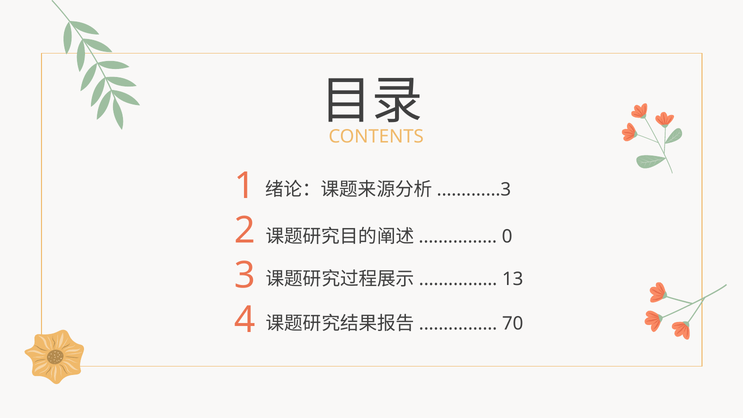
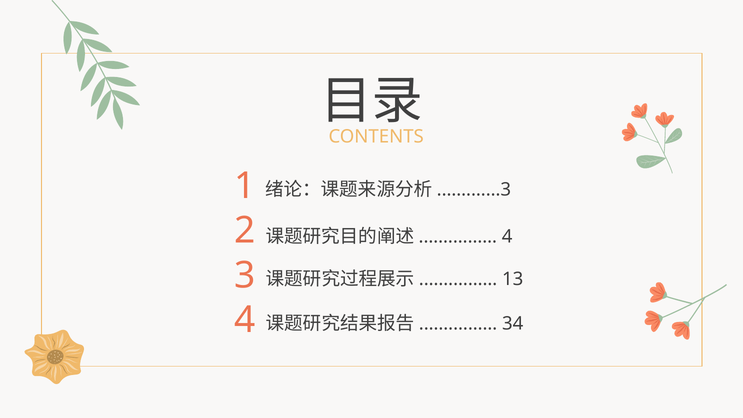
0 at (507, 237): 0 -> 4
70: 70 -> 34
